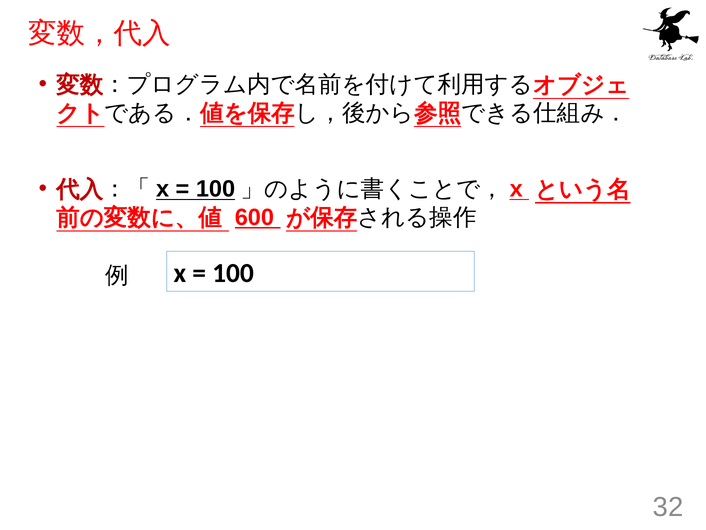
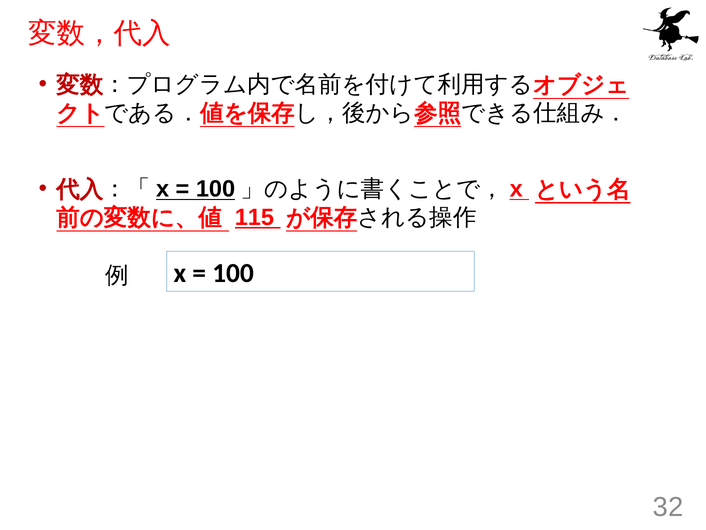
600: 600 -> 115
